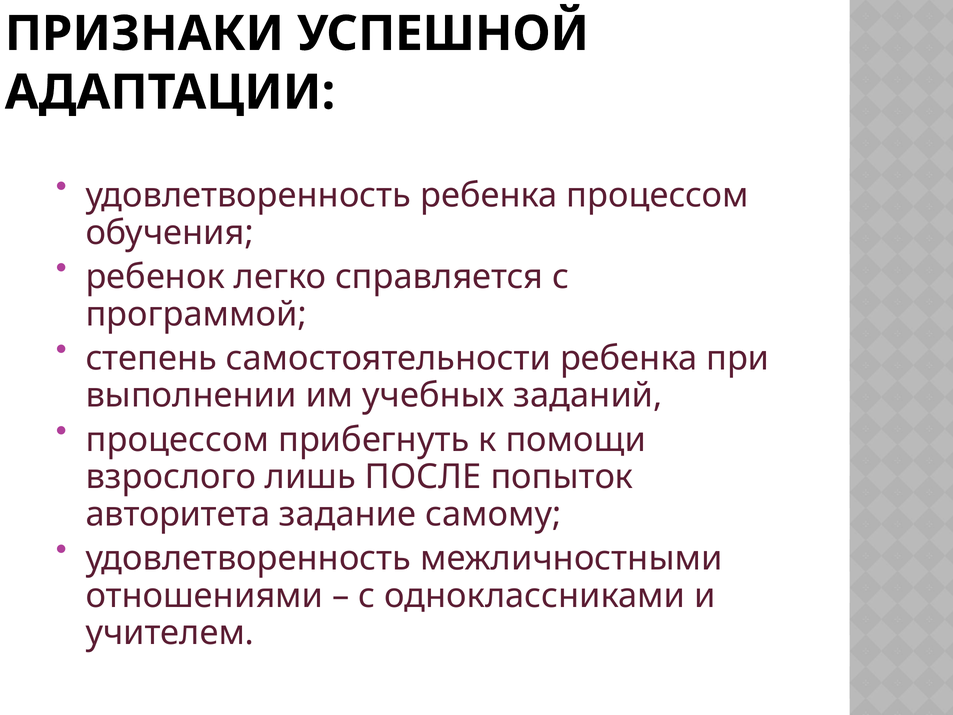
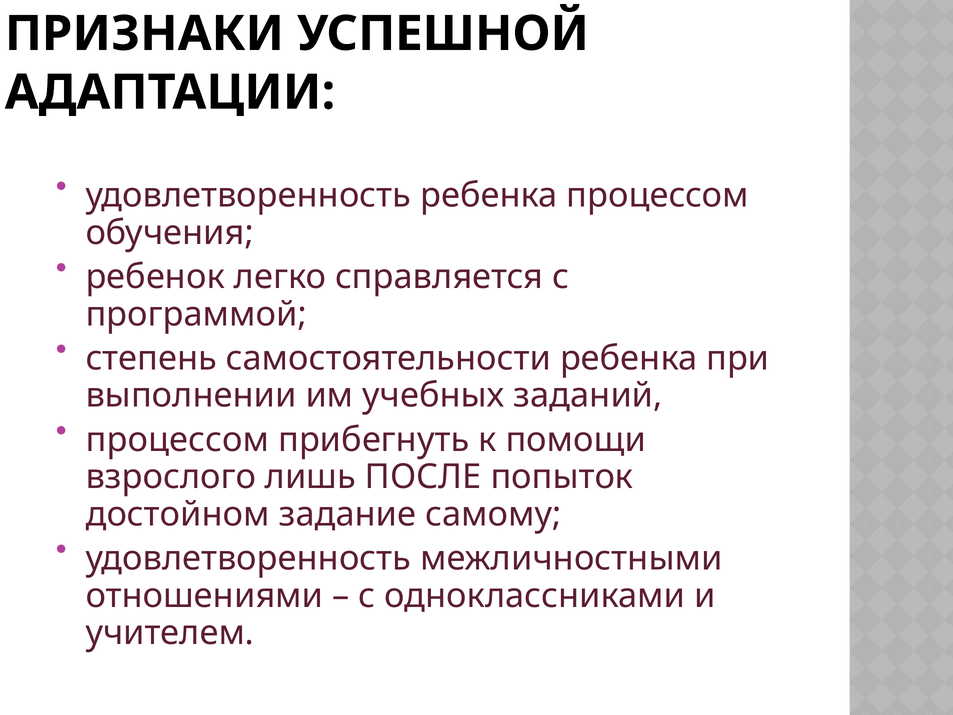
авторитета: авторитета -> достойном
